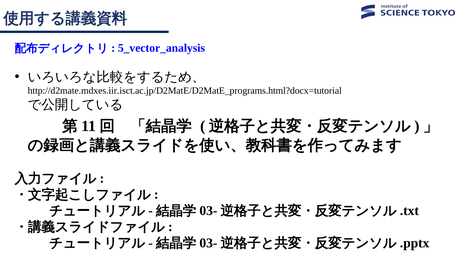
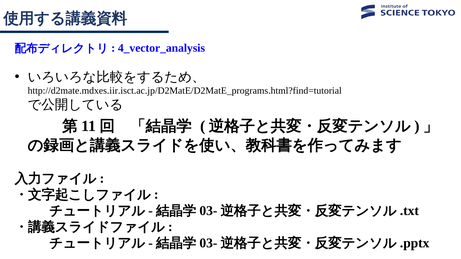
5_vector_analysis: 5_vector_analysis -> 4_vector_analysis
http://d2mate.mdxes.iir.isct.ac.jp/D2MatE/D2MatE_programs.html?docx=tutorial: http://d2mate.mdxes.iir.isct.ac.jp/D2MatE/D2MatE_programs.html?docx=tutorial -> http://d2mate.mdxes.iir.isct.ac.jp/D2MatE/D2MatE_programs.html?find=tutorial
